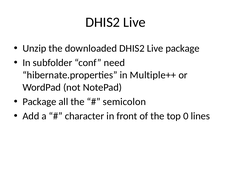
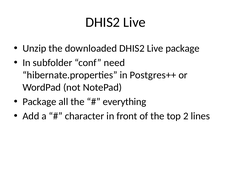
Multiple++: Multiple++ -> Postgres++
semicolon: semicolon -> everything
0: 0 -> 2
